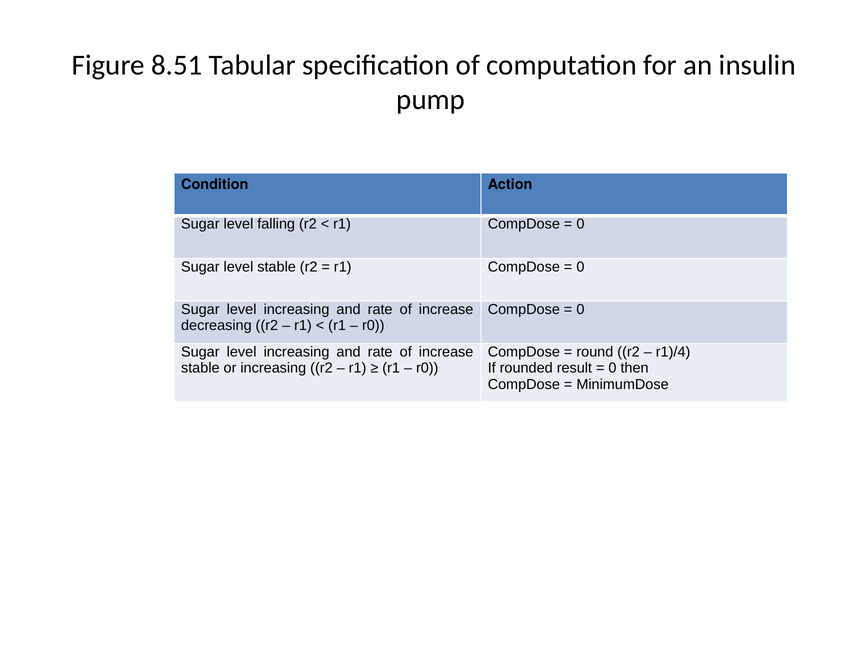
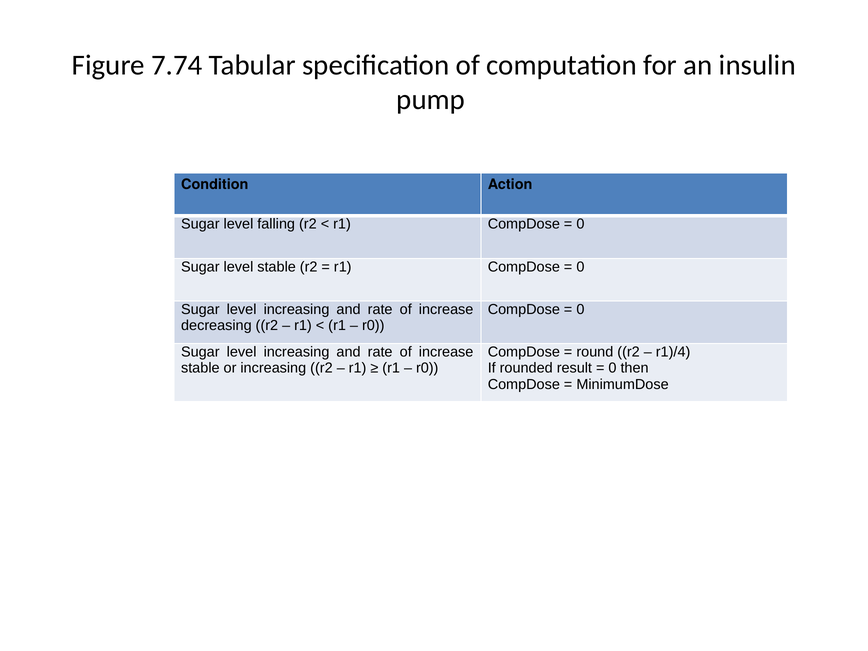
8.51: 8.51 -> 7.74
